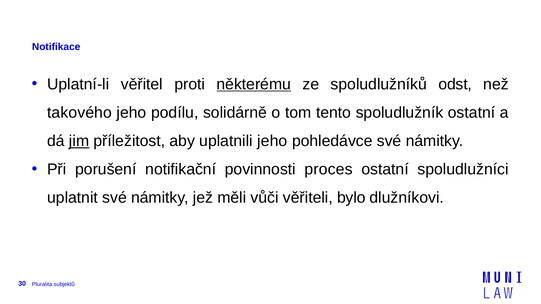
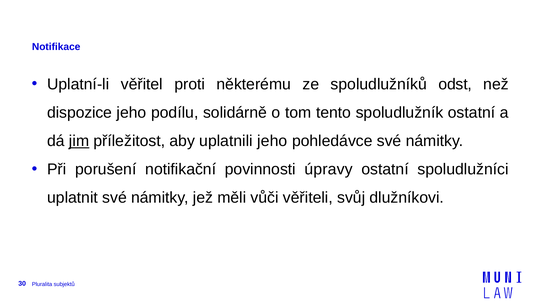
některému underline: present -> none
takového: takového -> dispozice
proces: proces -> úpravy
bylo: bylo -> svůj
